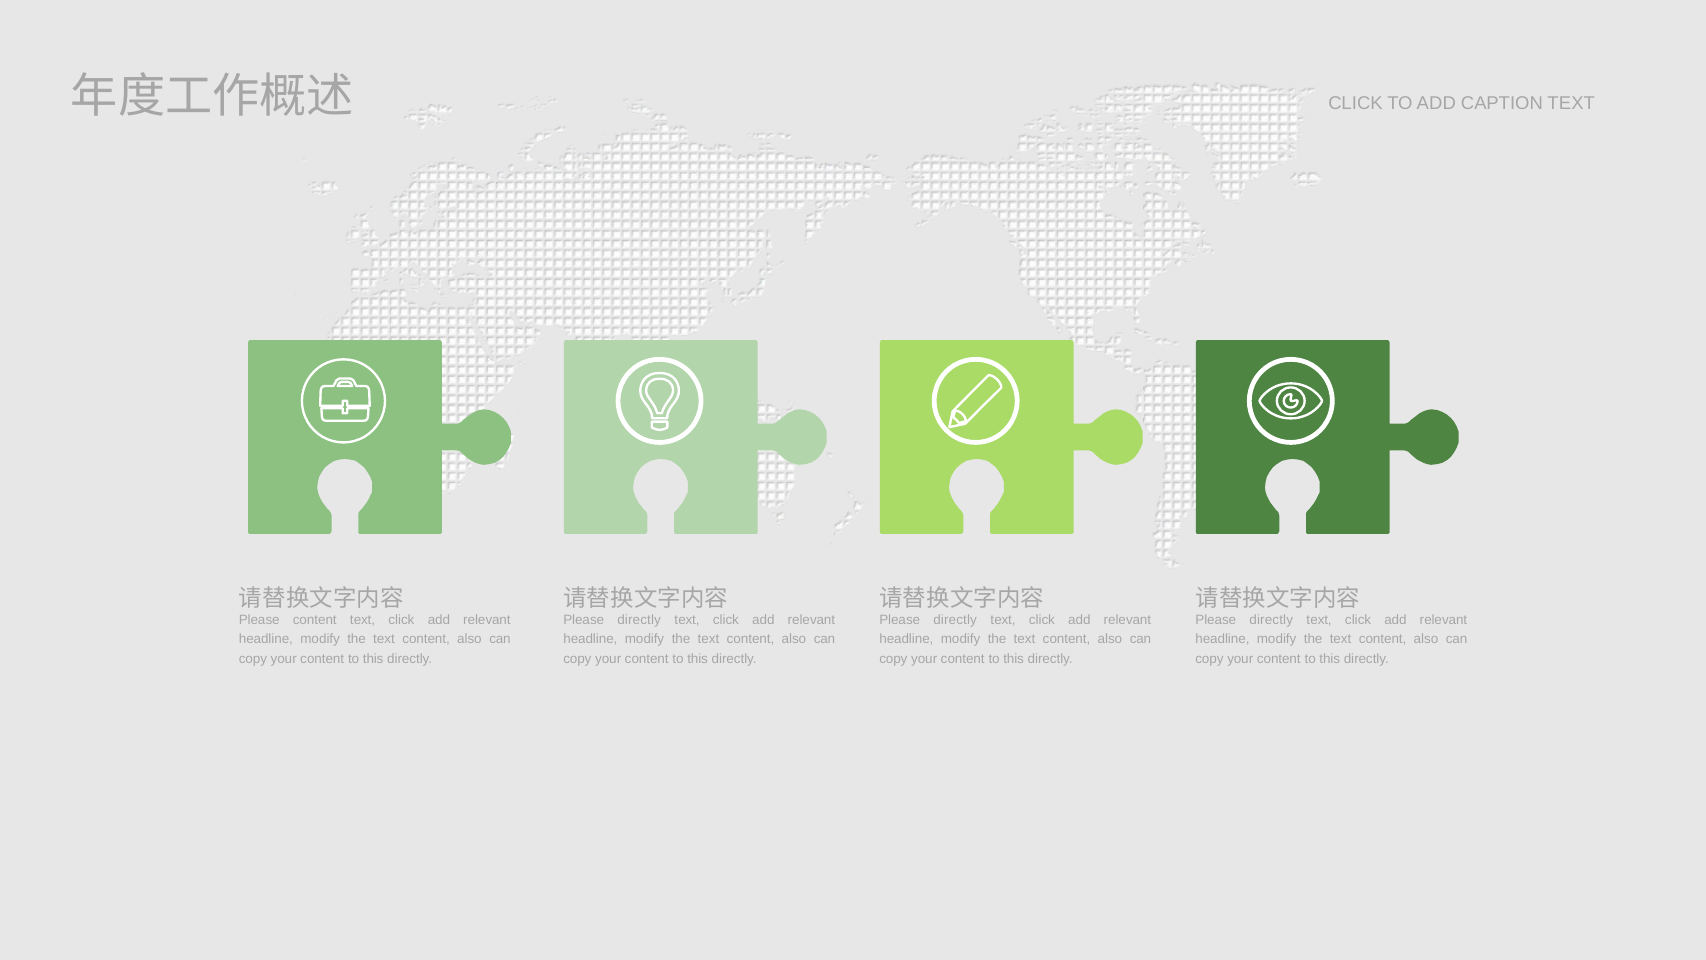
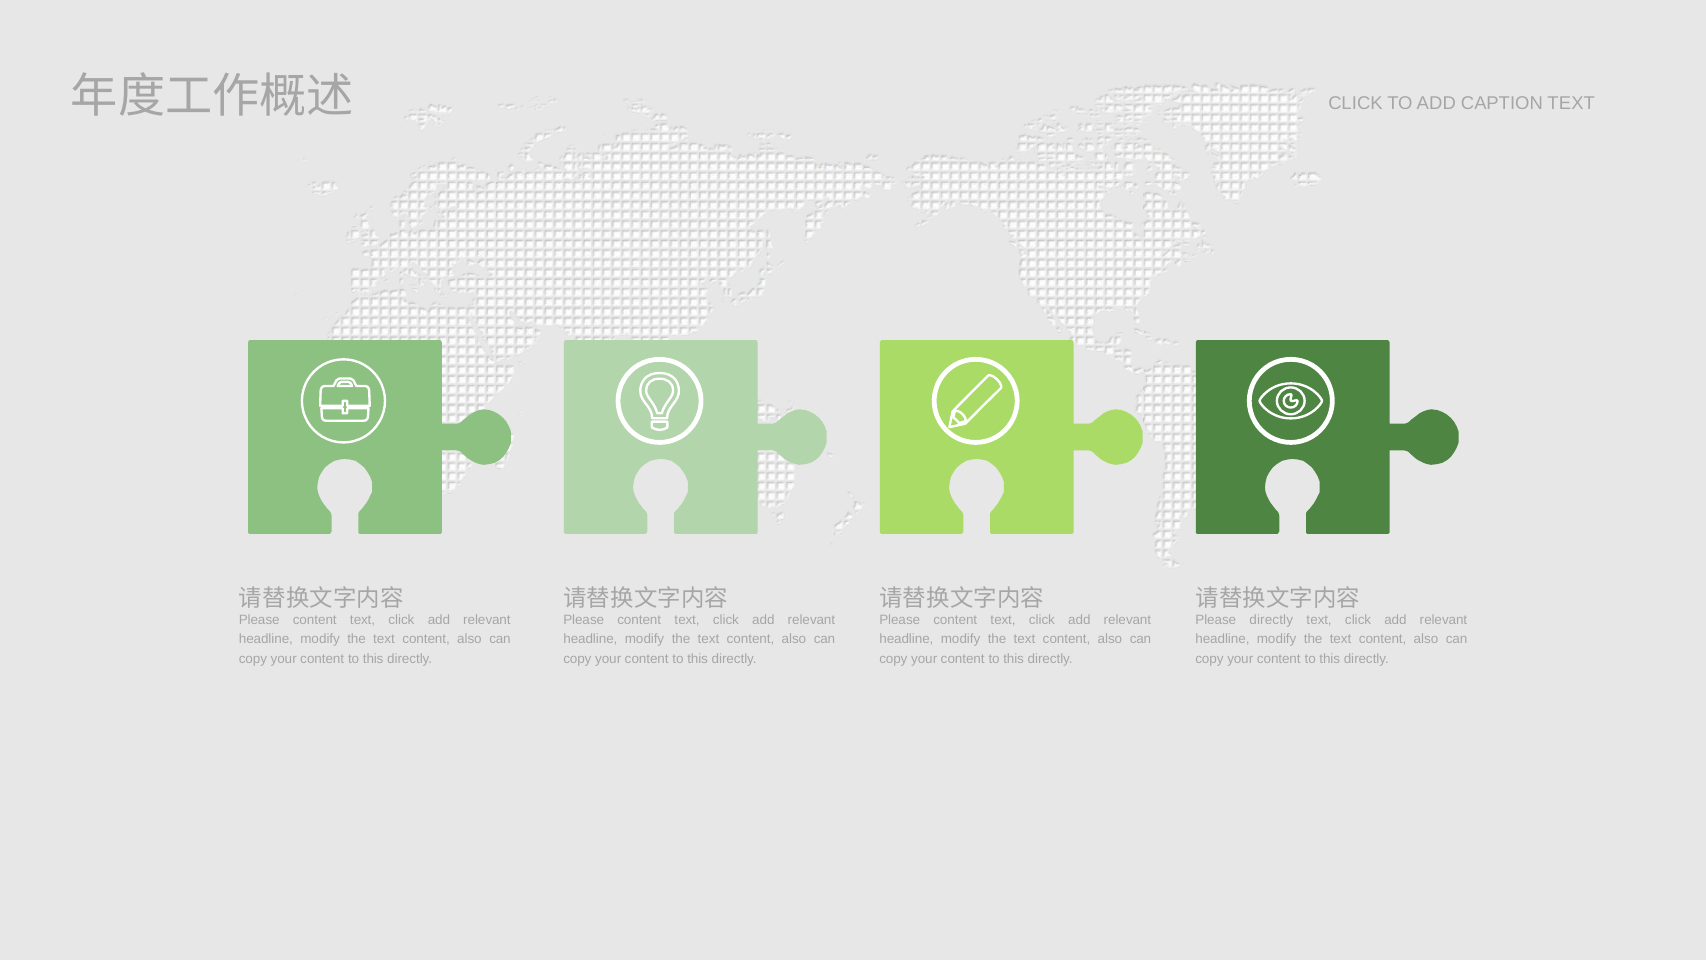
directly at (639, 620): directly -> content
directly at (955, 620): directly -> content
